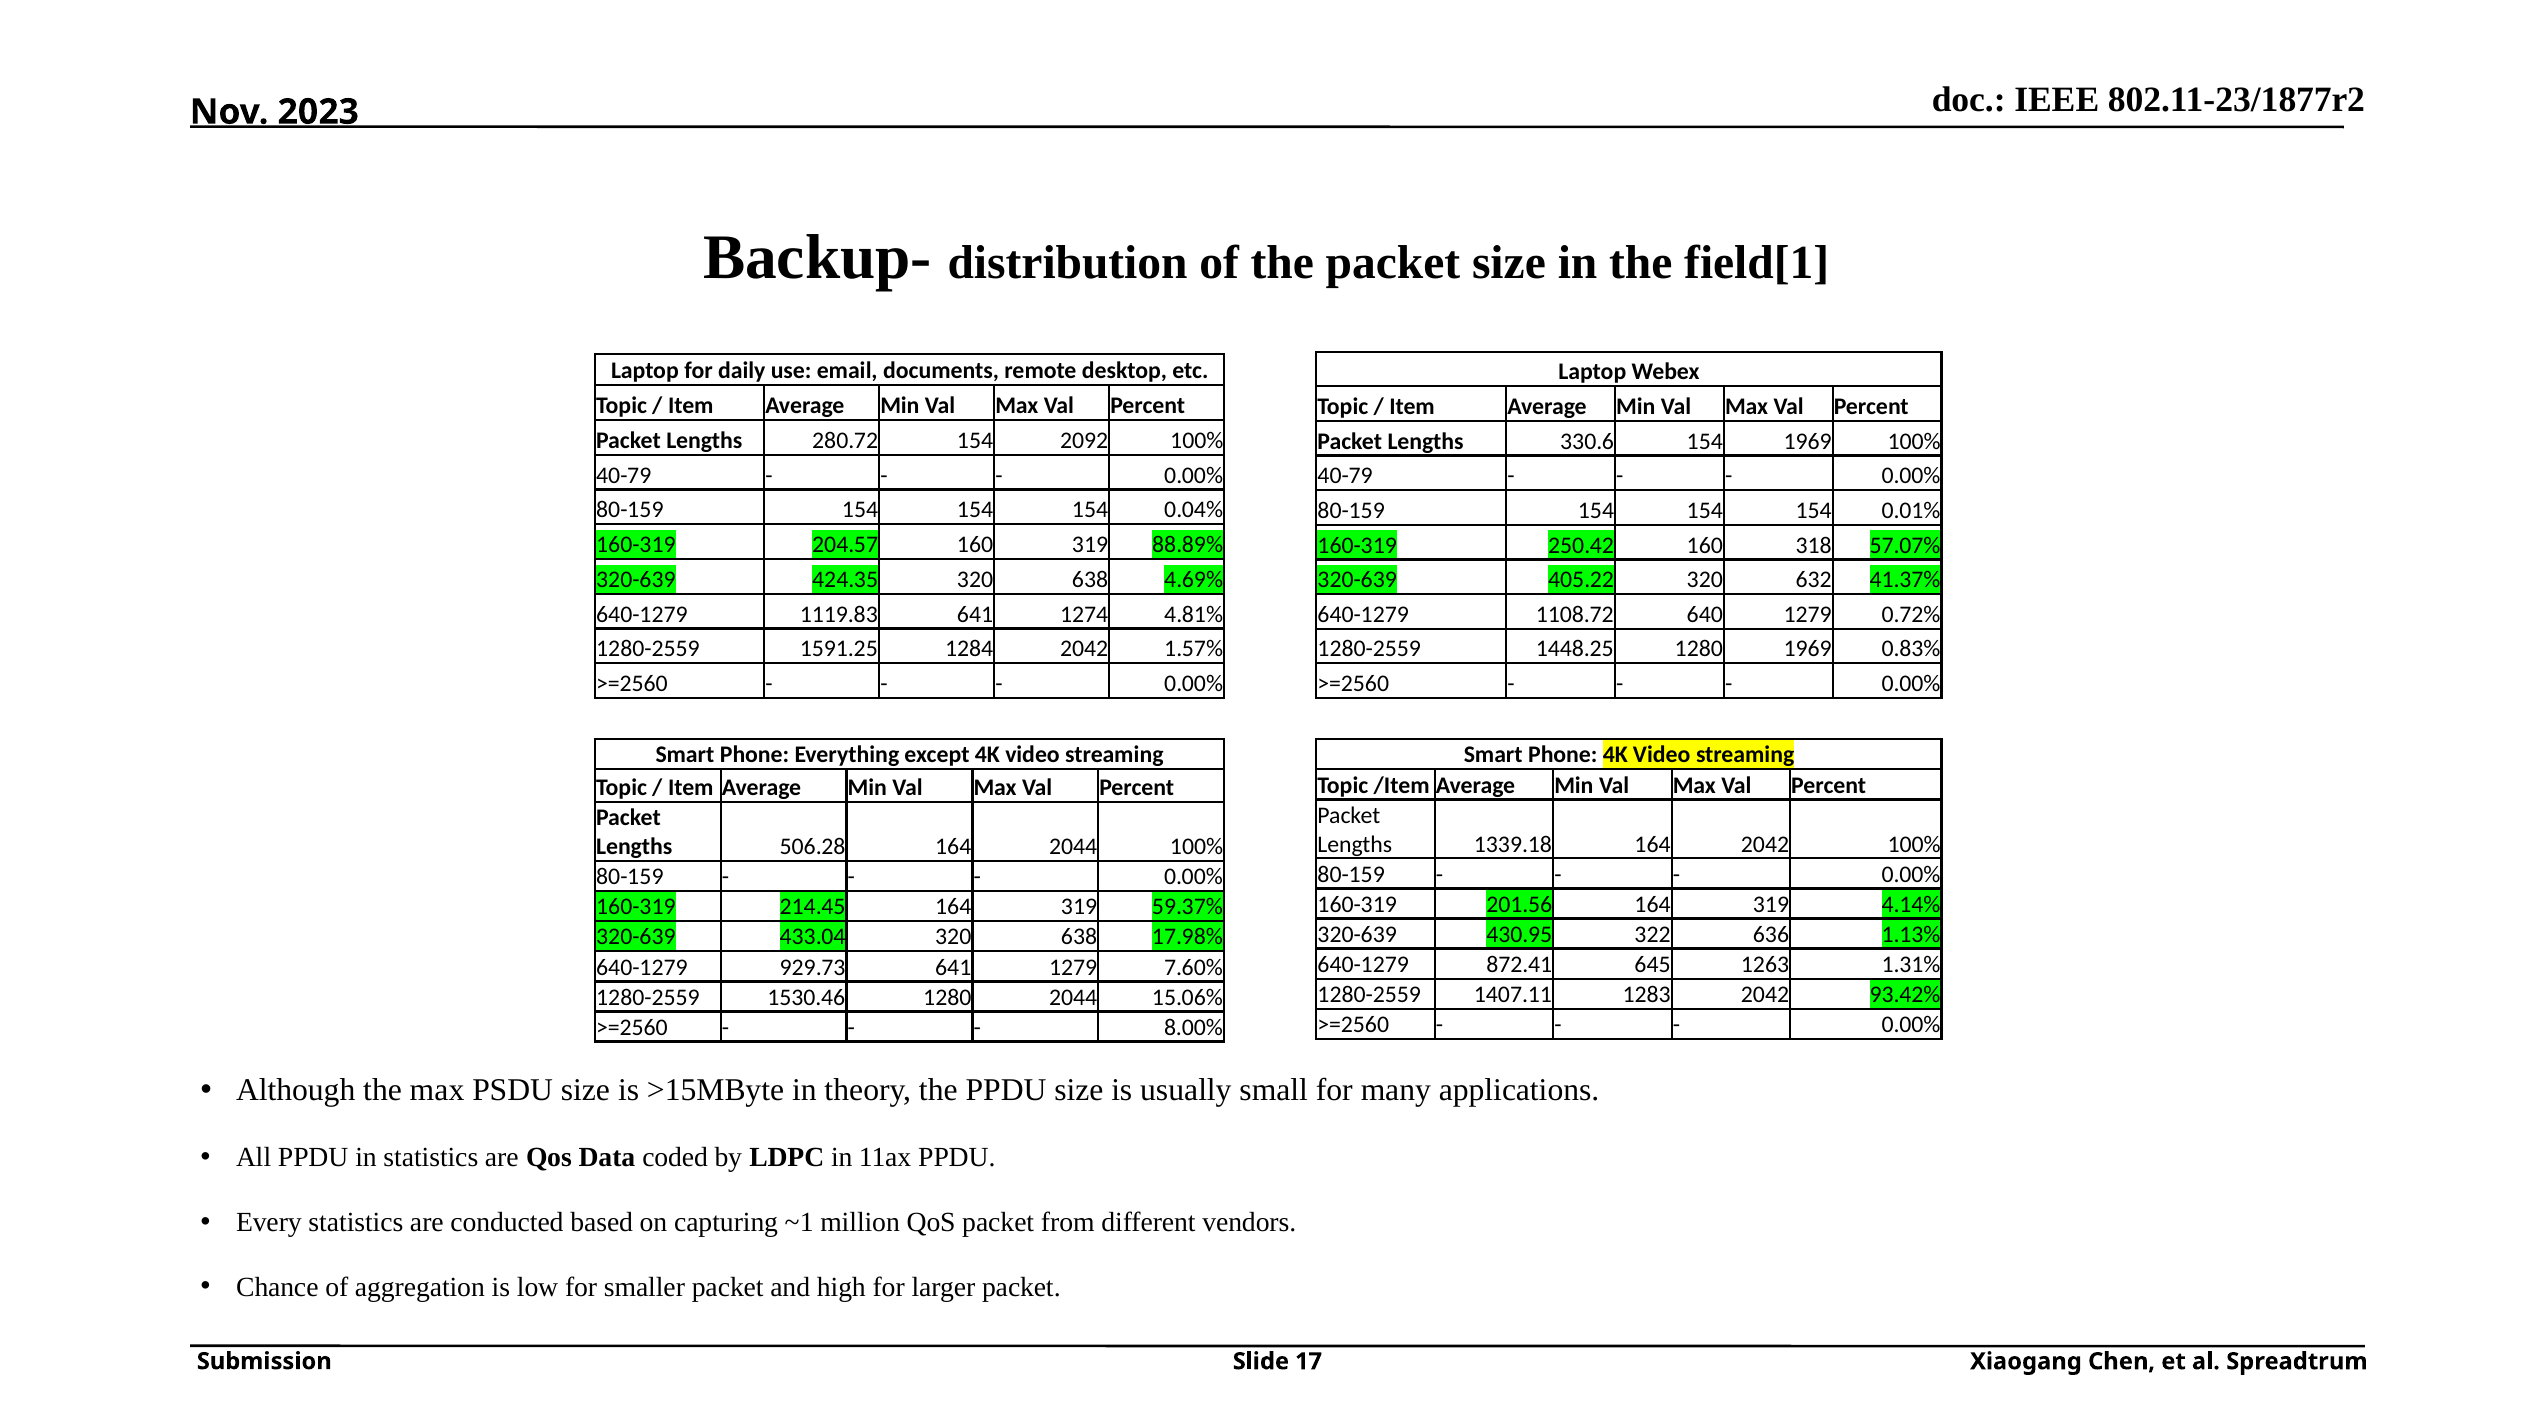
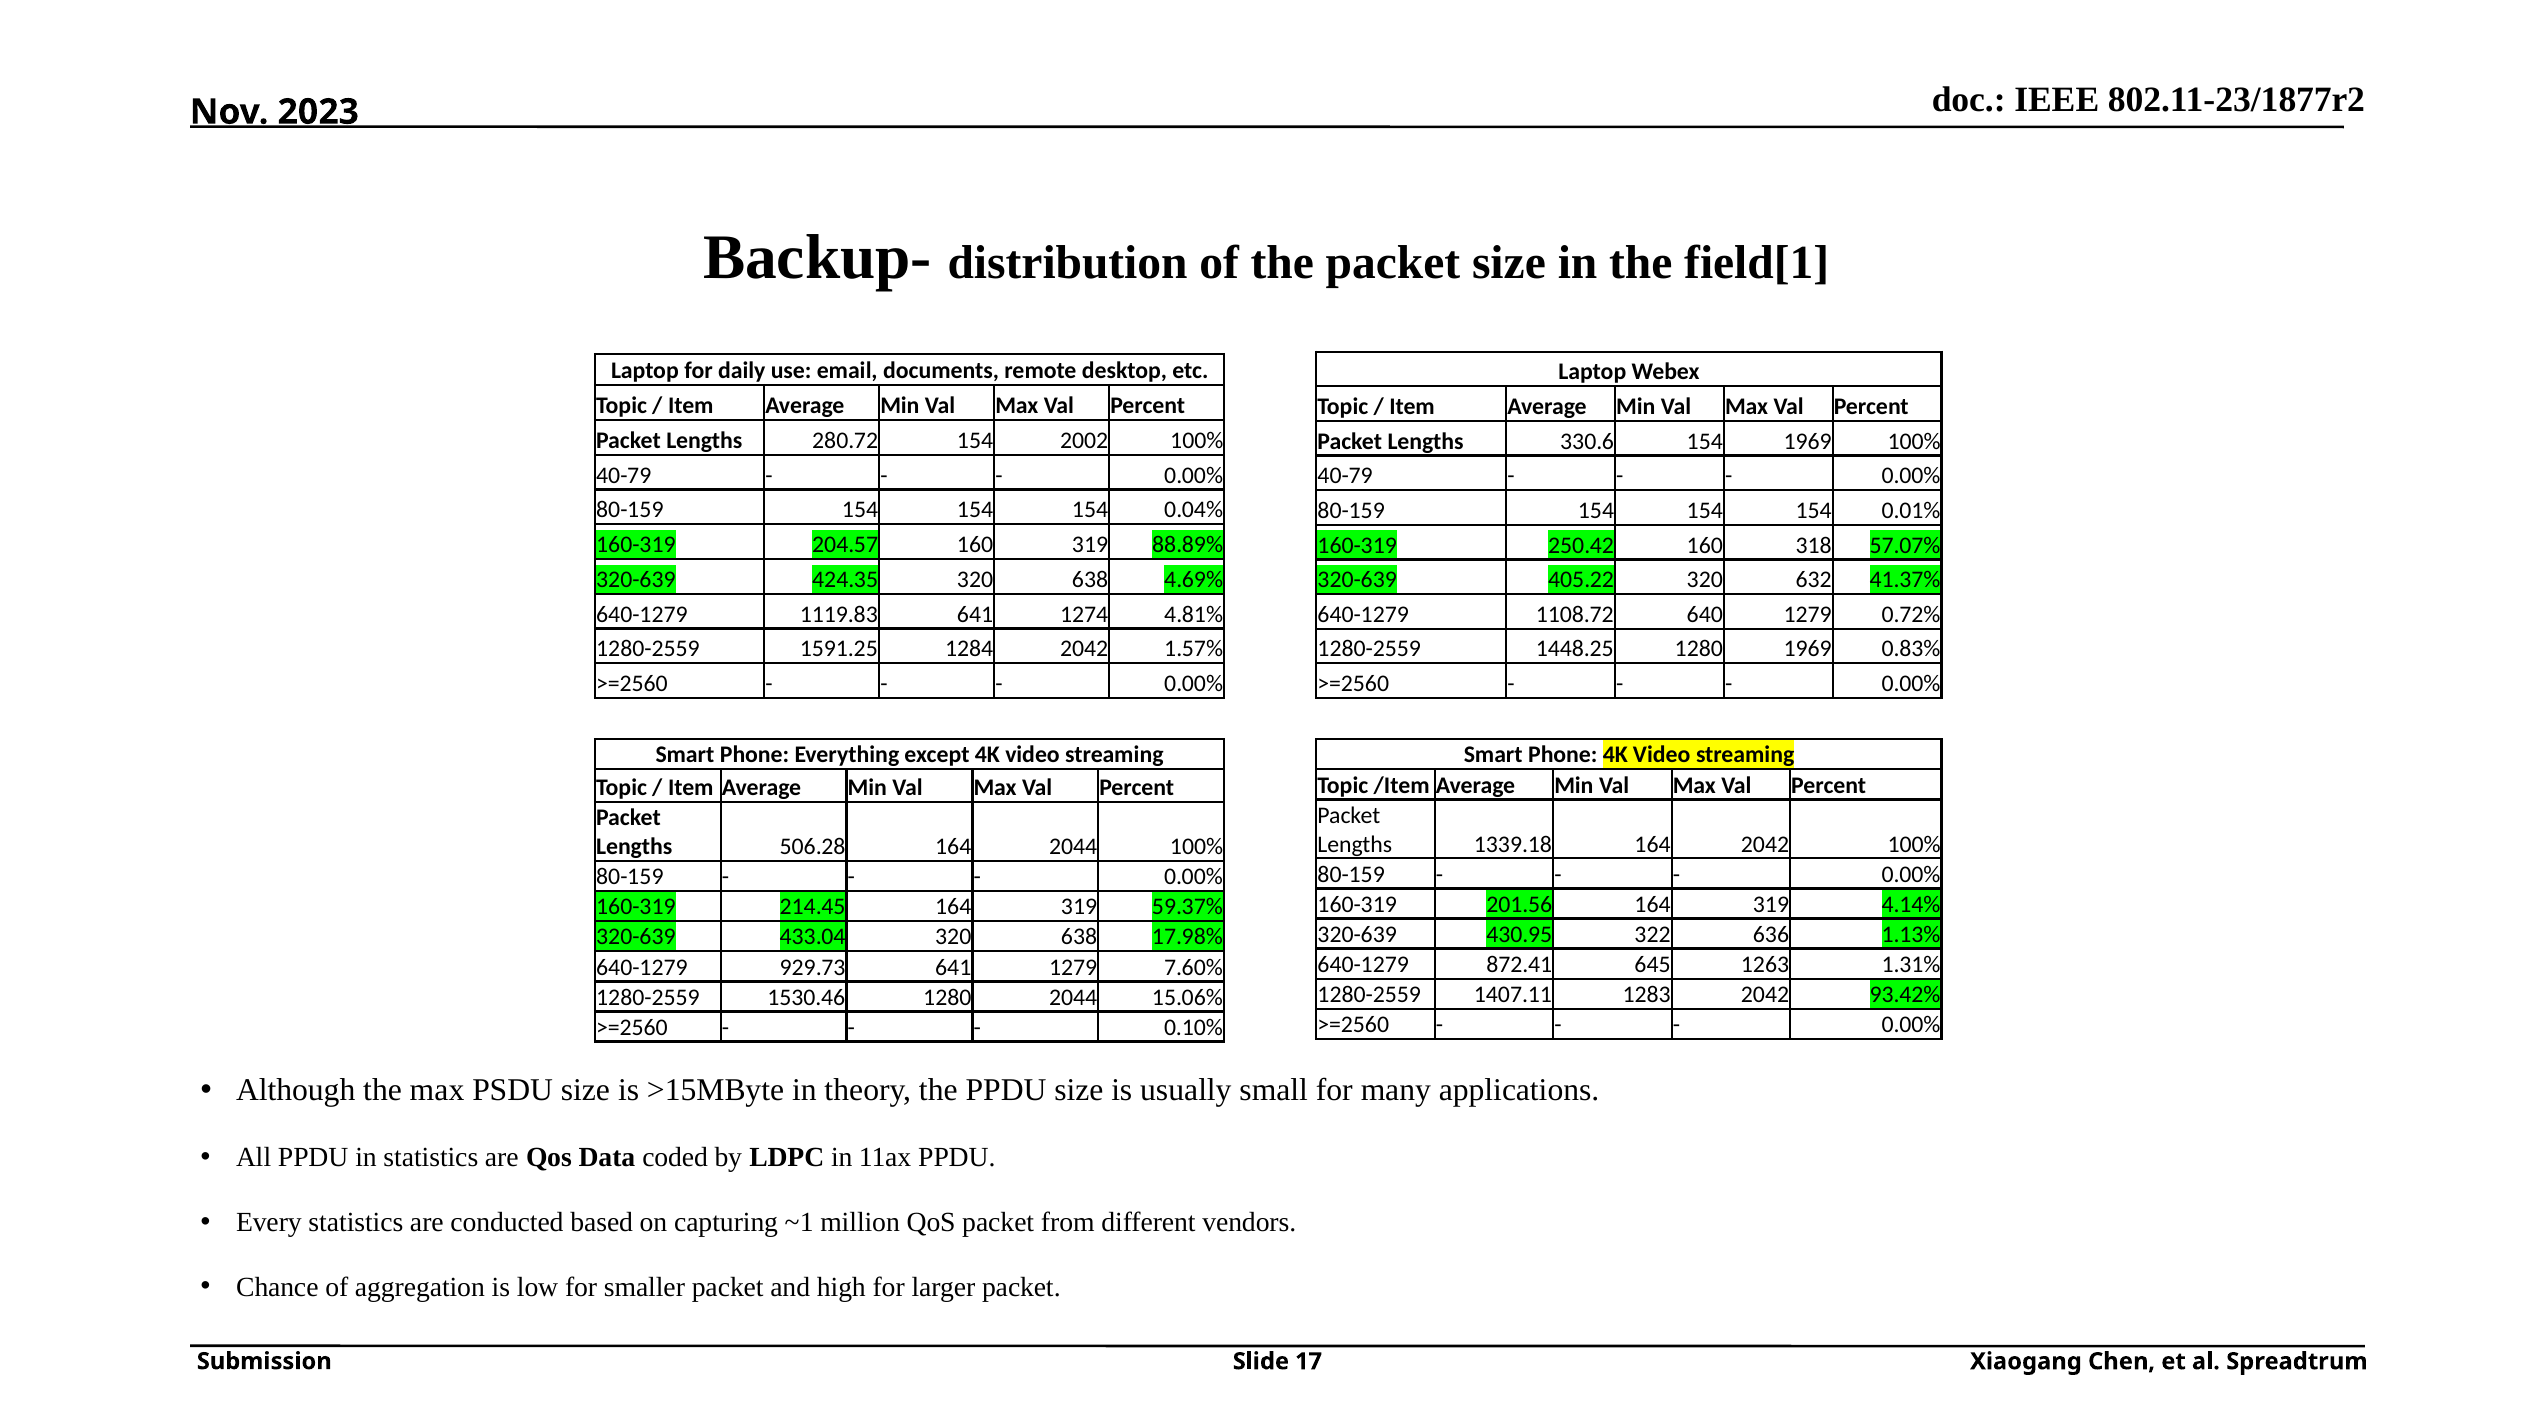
2092: 2092 -> 2002
8.00%: 8.00% -> 0.10%
